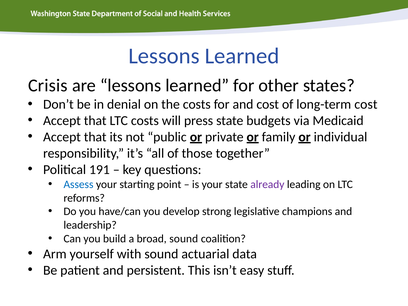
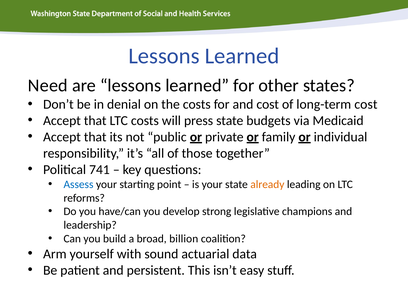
Crisis: Crisis -> Need
191: 191 -> 741
already colour: purple -> orange
broad sound: sound -> billion
